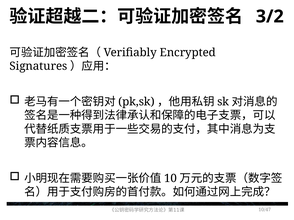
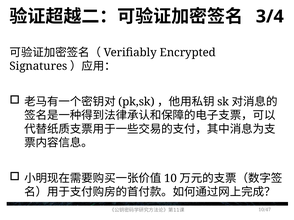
3/2: 3/2 -> 3/4
